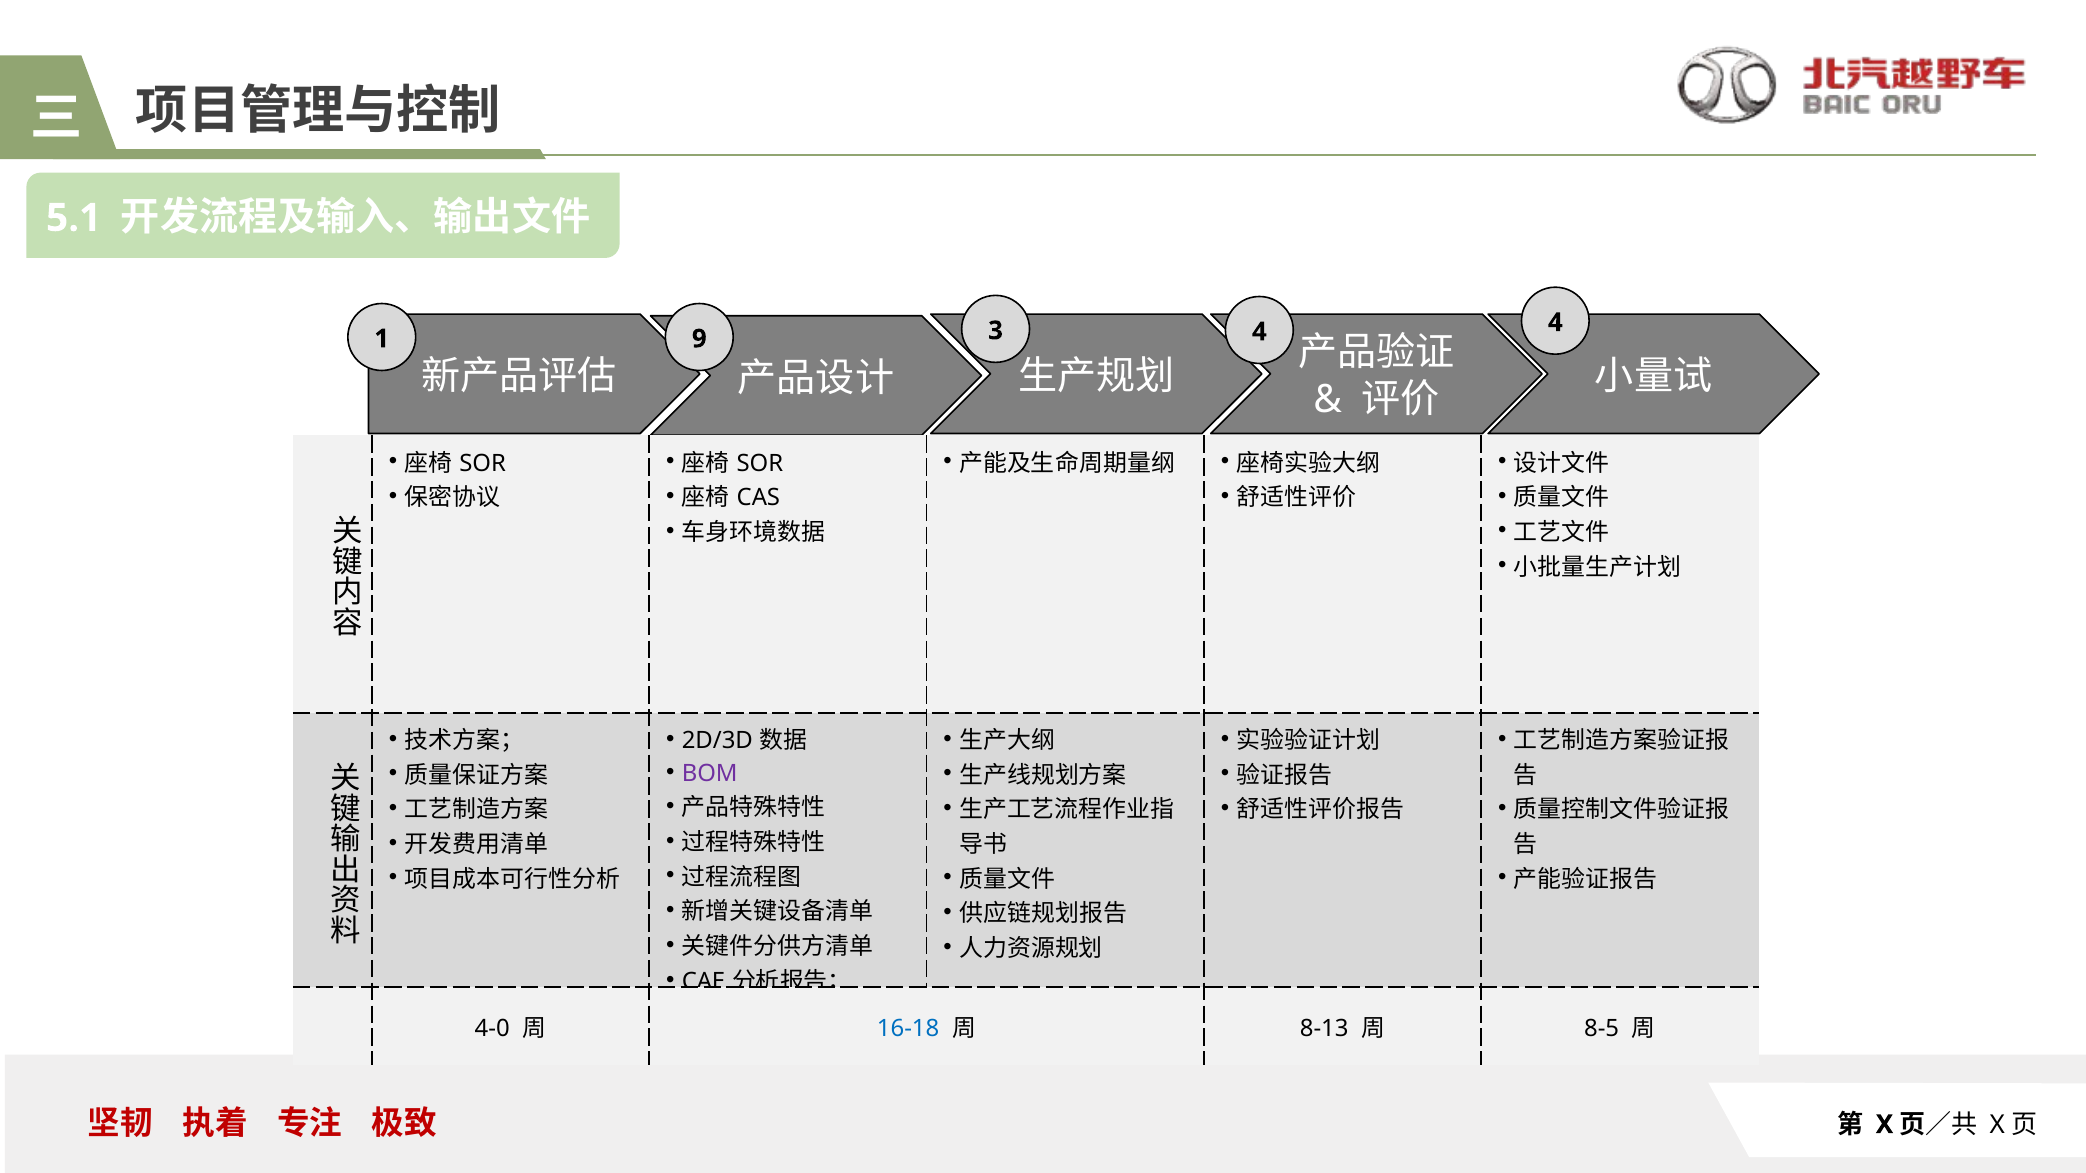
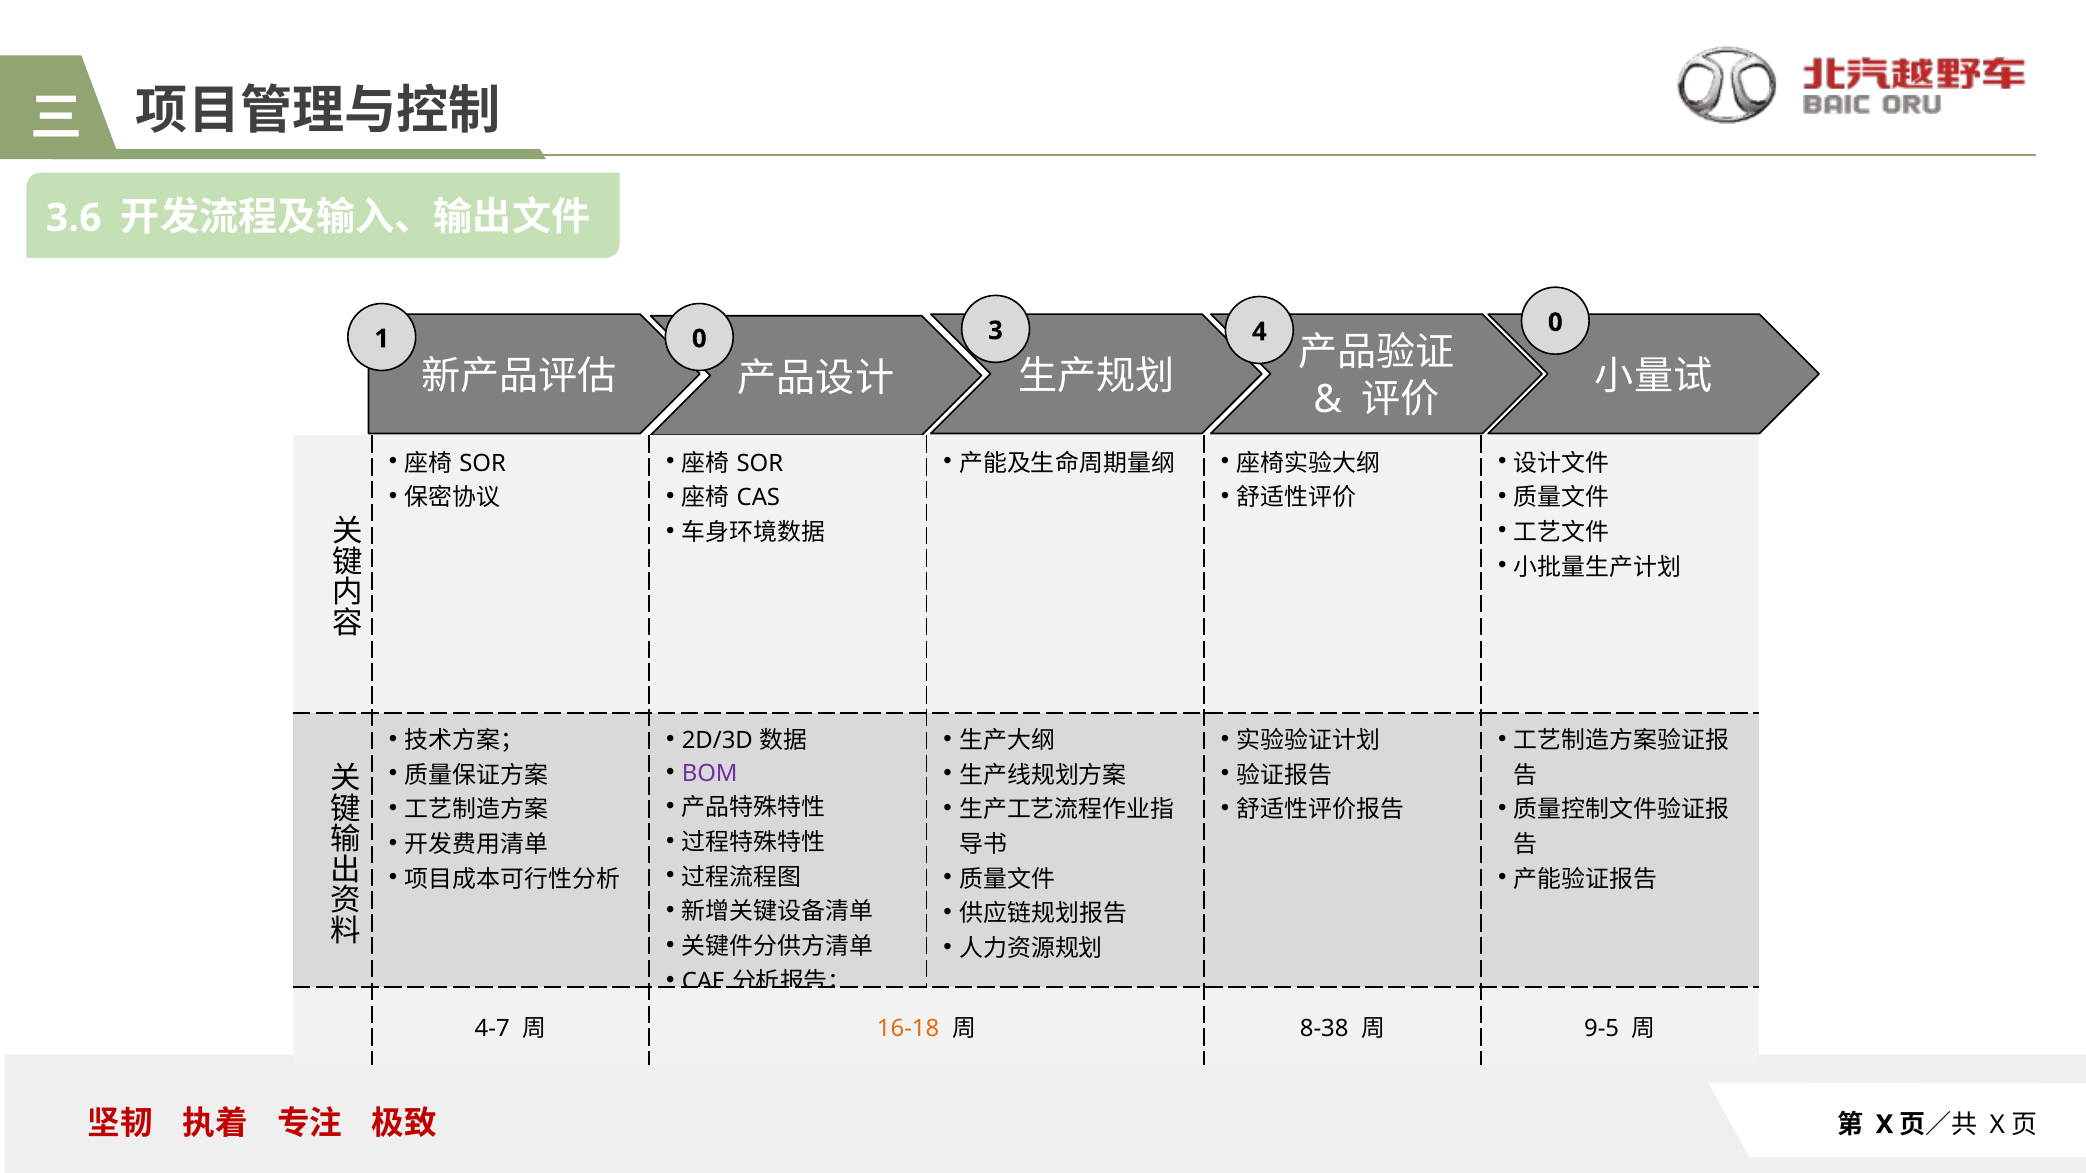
5.1: 5.1 -> 3.6
1 9: 9 -> 0
4 4: 4 -> 0
4-0: 4-0 -> 4-7
16-18 colour: blue -> orange
8-13: 8-13 -> 8-38
8-5: 8-5 -> 9-5
